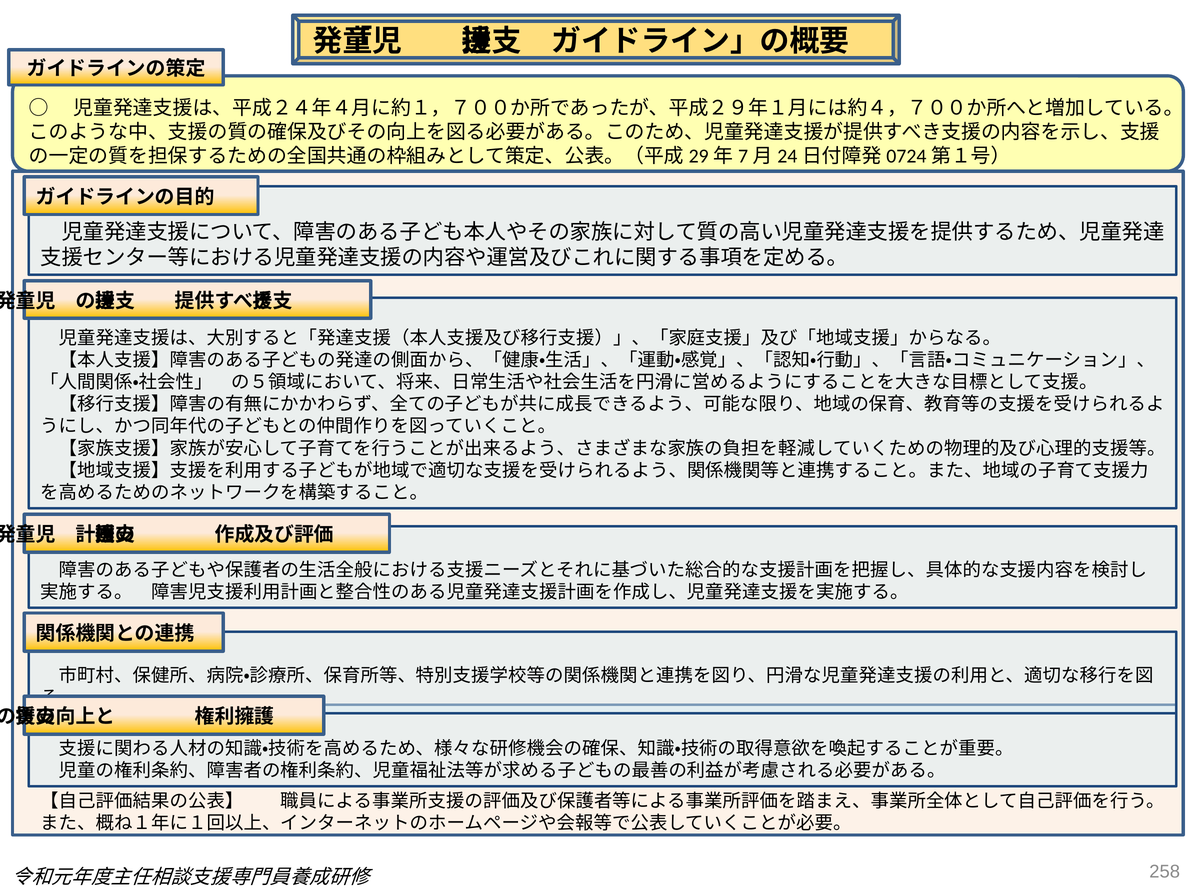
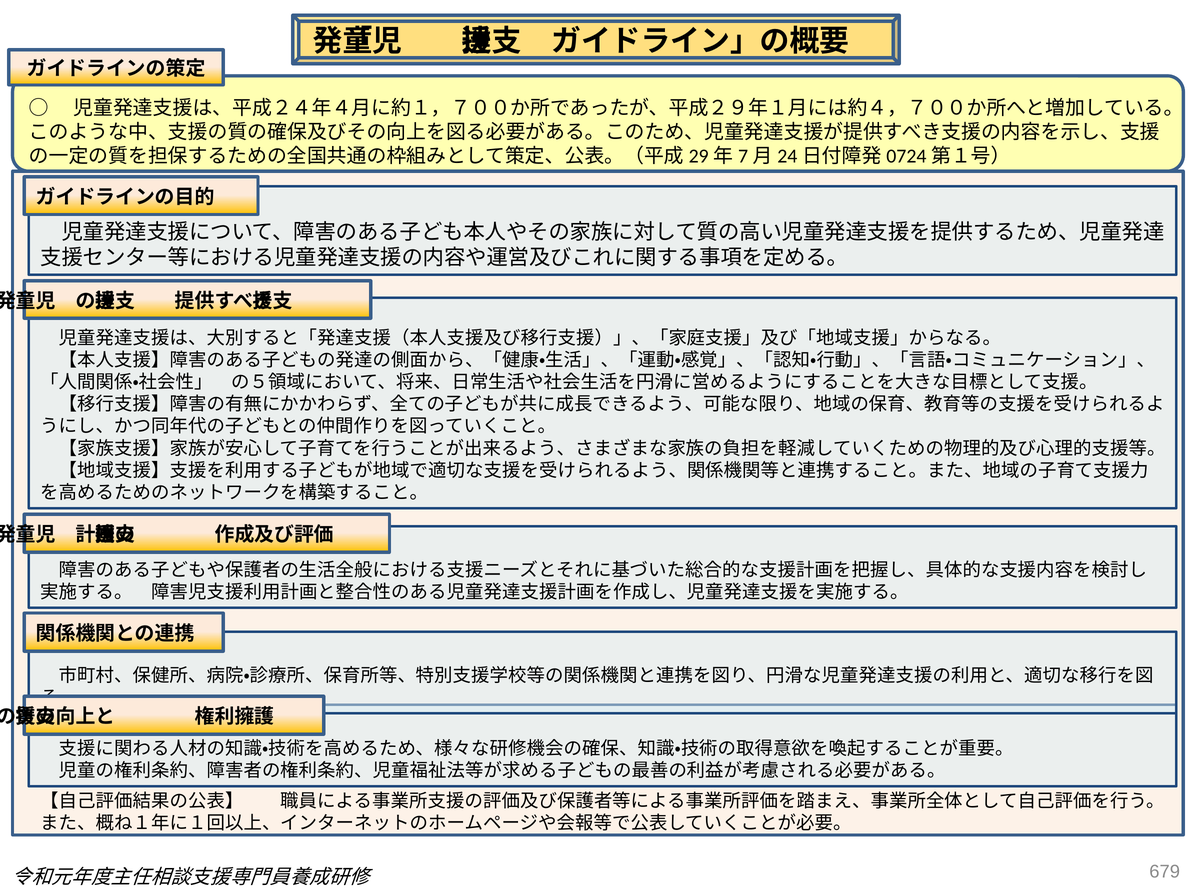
258: 258 -> 679
